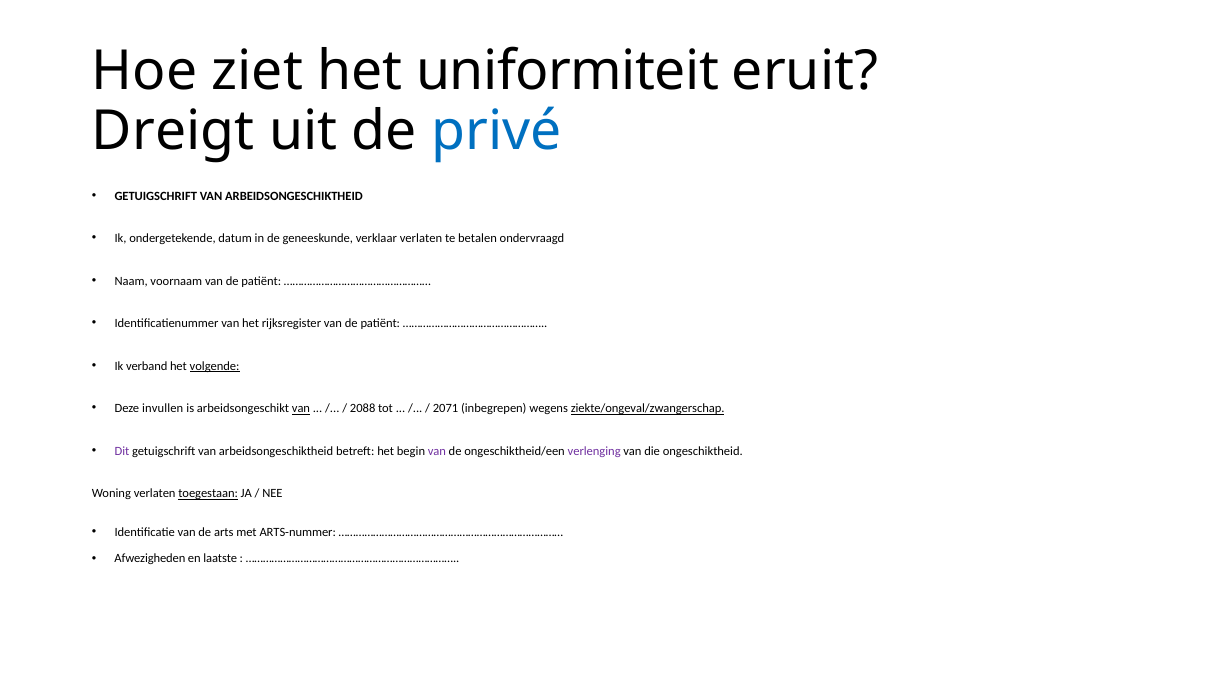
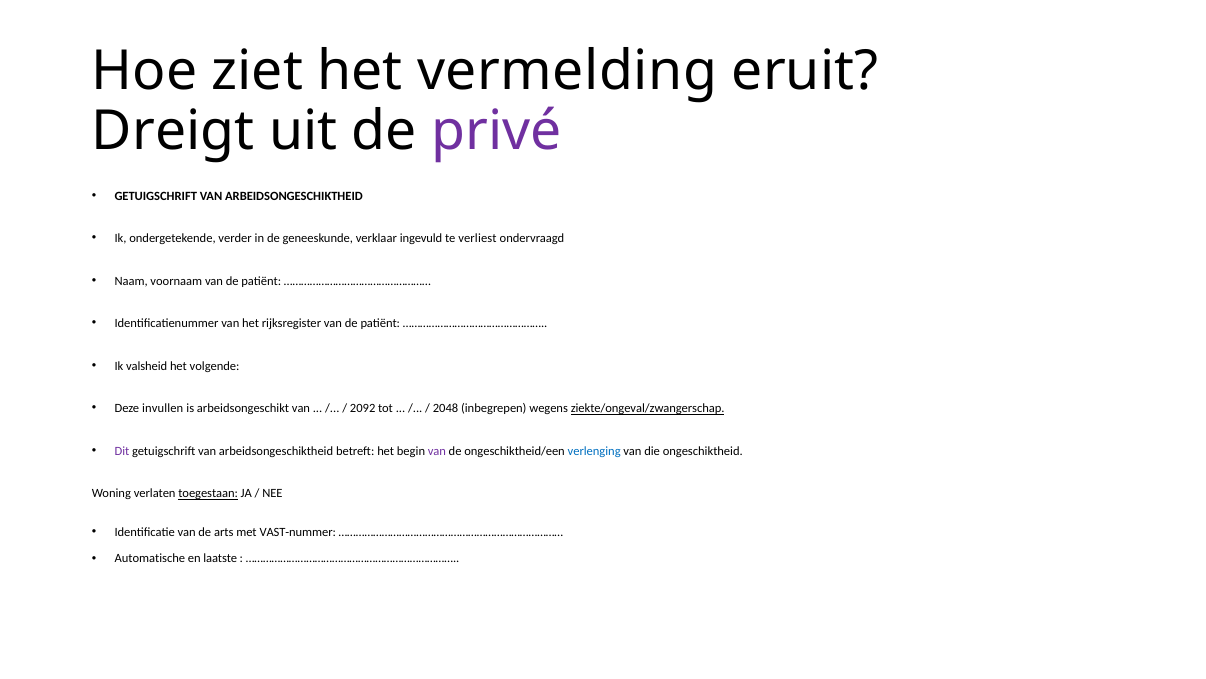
uniformiteit: uniformiteit -> vermelding
privé colour: blue -> purple
datum: datum -> verder
verklaar verlaten: verlaten -> ingevuld
betalen: betalen -> verliest
verband: verband -> valsheid
volgende underline: present -> none
van at (301, 408) underline: present -> none
2088: 2088 -> 2092
2071: 2071 -> 2048
verlenging colour: purple -> blue
ARTS-nummer: ARTS-nummer -> VAST-nummer
Afwezigheden: Afwezigheden -> Automatische
